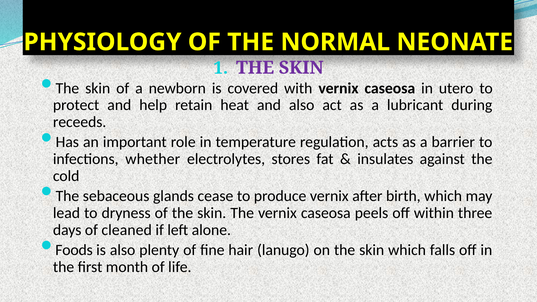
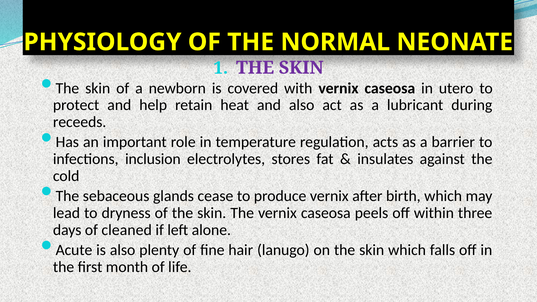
whether: whether -> inclusion
Foods: Foods -> Acute
